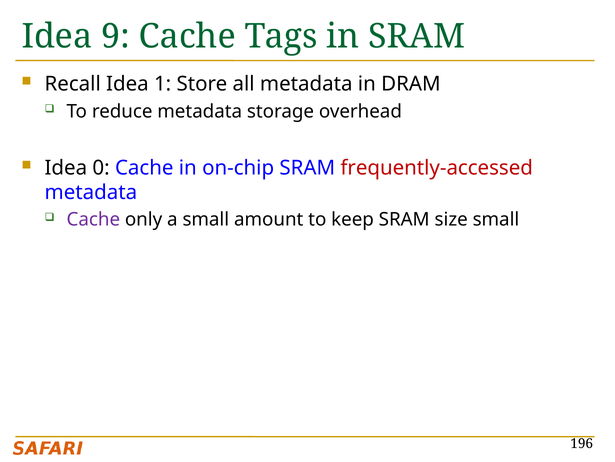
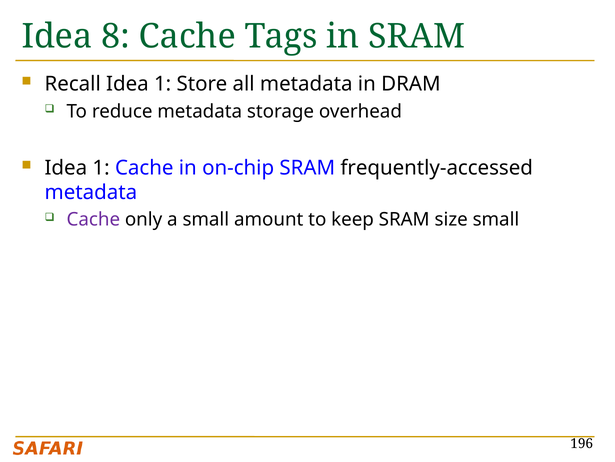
9: 9 -> 8
0 at (101, 168): 0 -> 1
frequently-accessed colour: red -> black
